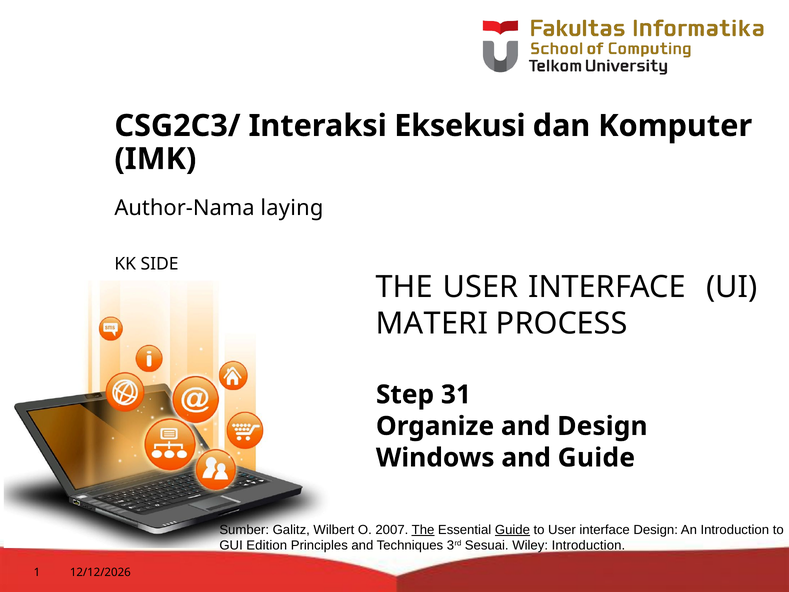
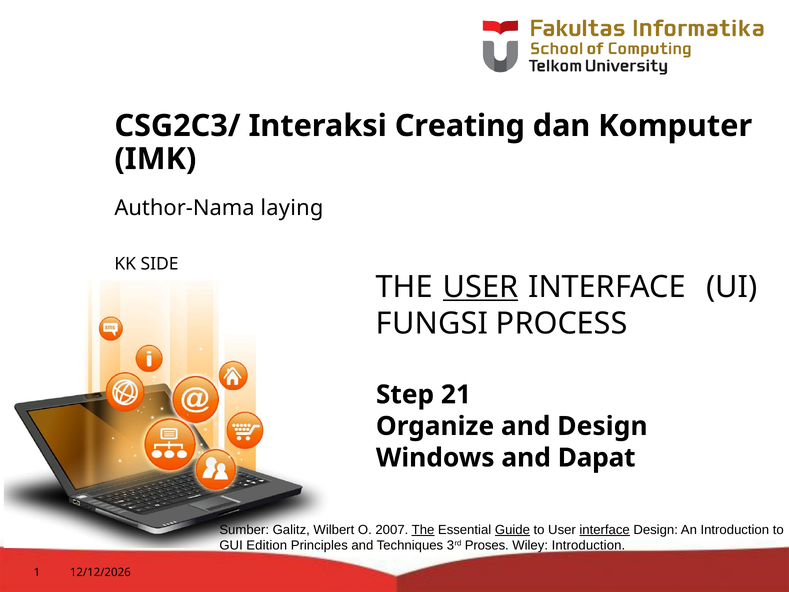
Eksekusi: Eksekusi -> Creating
USER at (481, 287) underline: none -> present
MATERI: MATERI -> FUNGSI
31: 31 -> 21
and Guide: Guide -> Dapat
interface at (605, 530) underline: none -> present
Sesuai: Sesuai -> Proses
